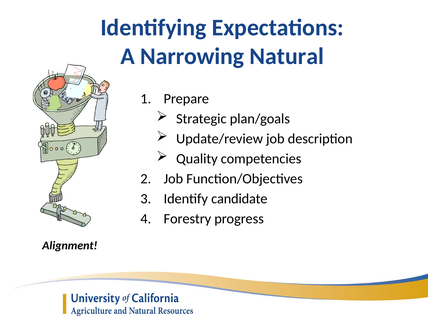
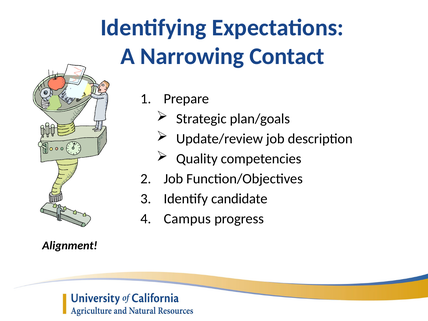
Natural: Natural -> Contact
Forestry: Forestry -> Campus
